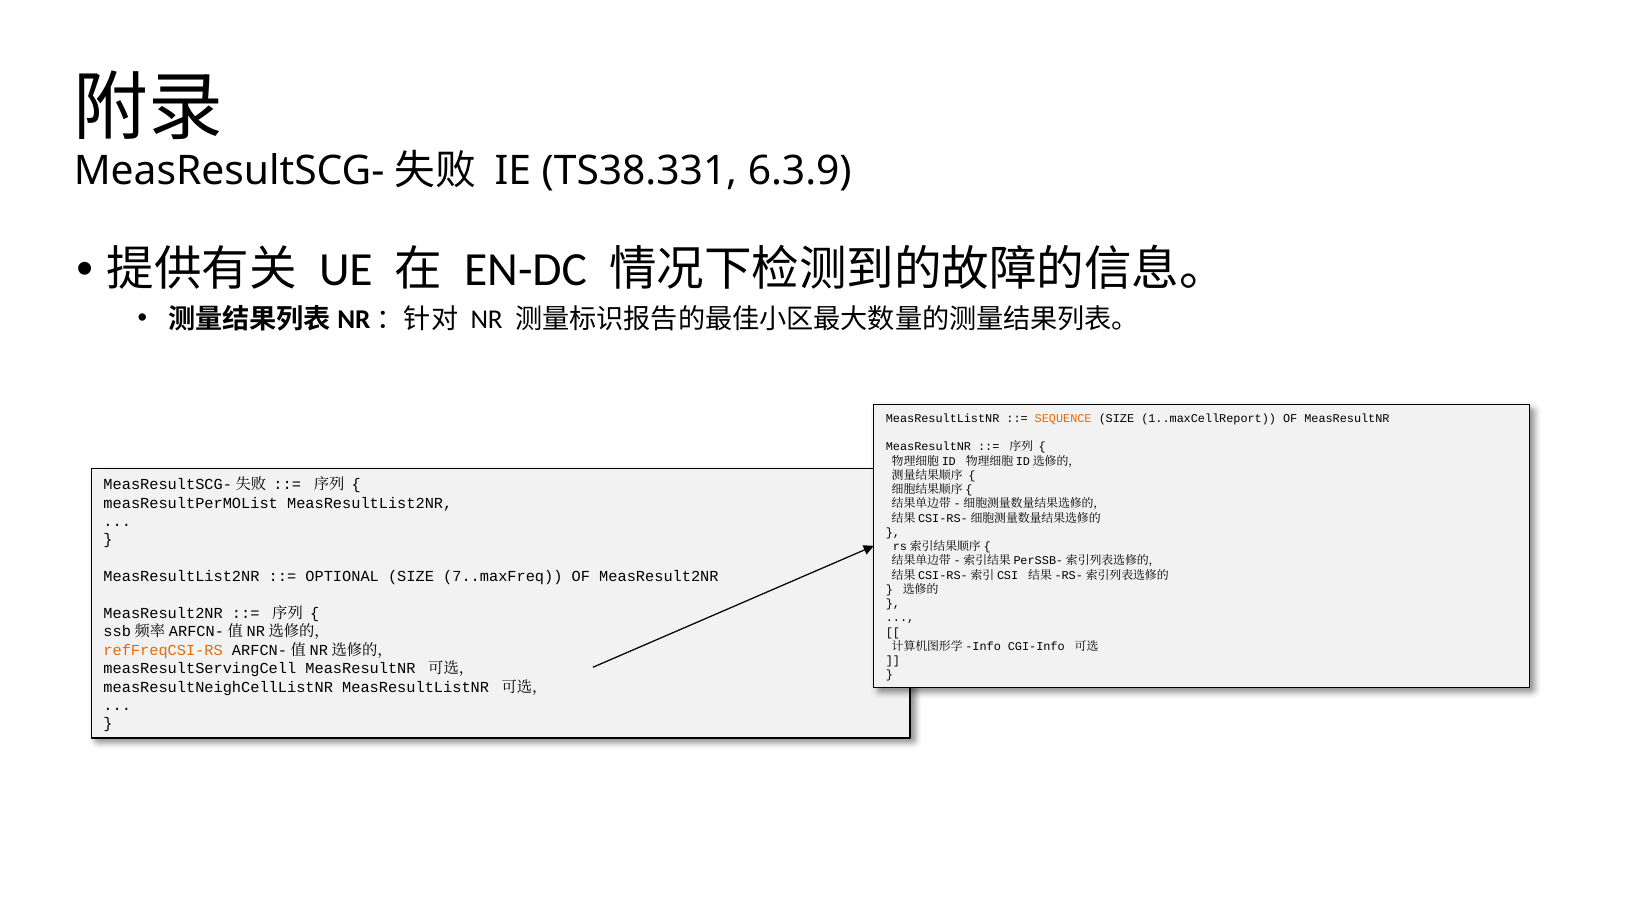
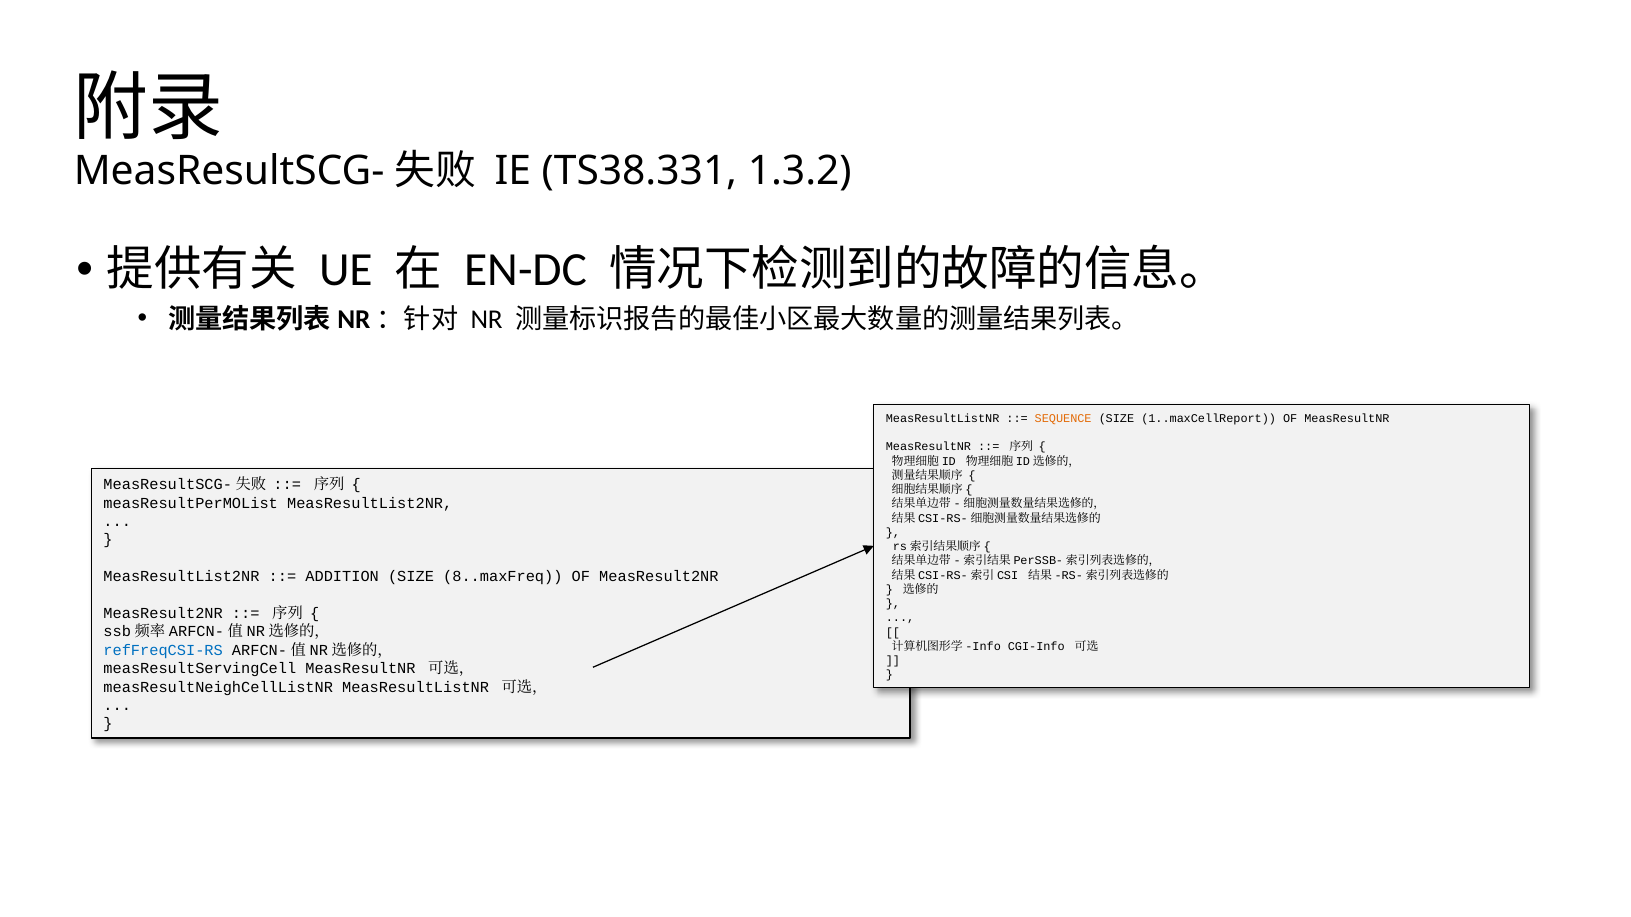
6.3.9: 6.3.9 -> 1.3.2
OPTIONAL: OPTIONAL -> ADDITION
7..maxFreq: 7..maxFreq -> 8..maxFreq
refFreqCSI-RS colour: orange -> blue
